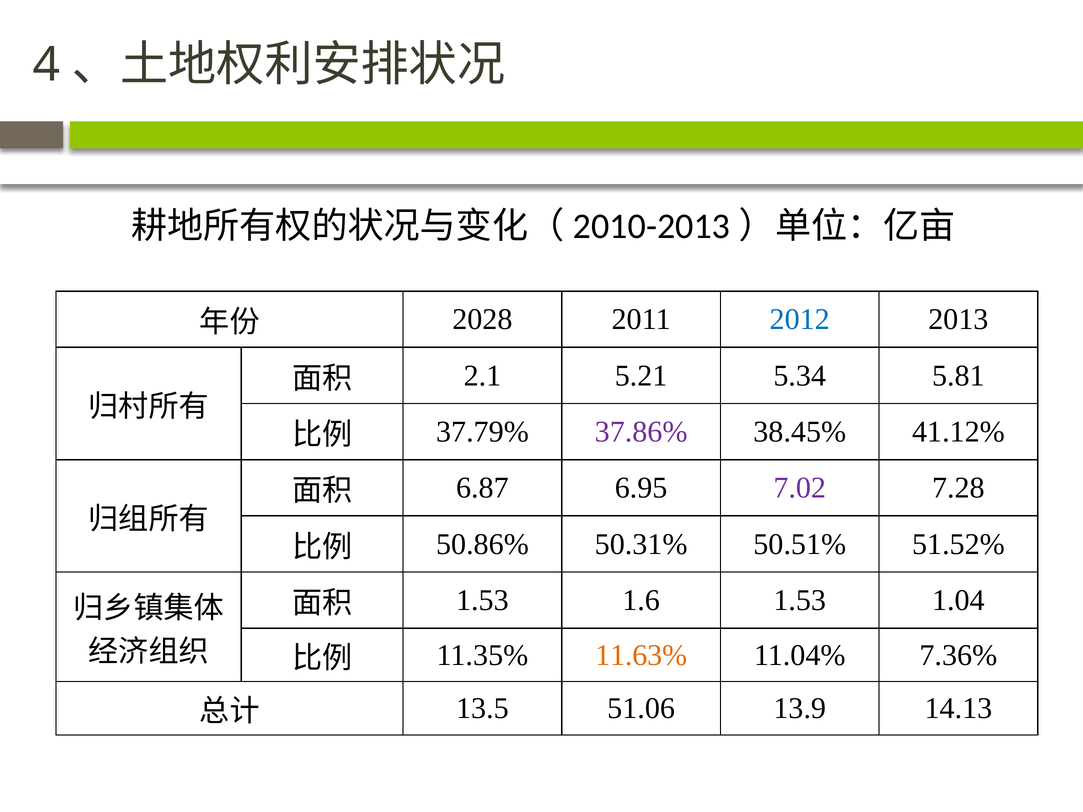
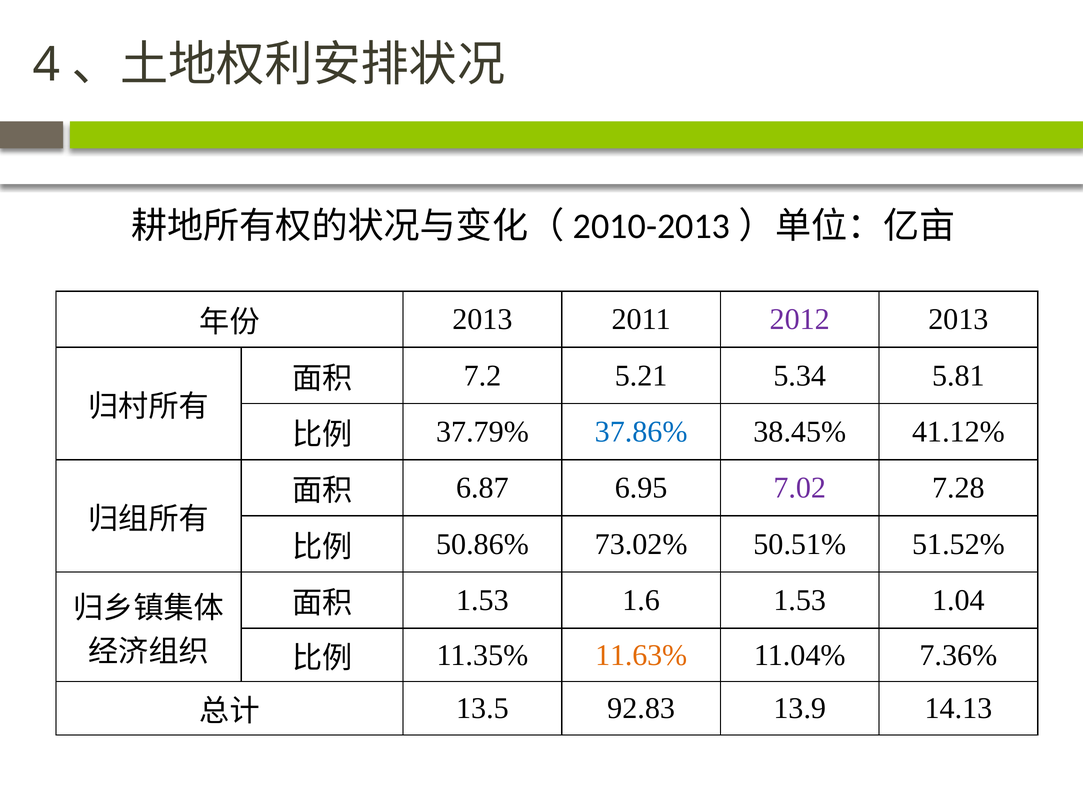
2028 at (482, 320): 2028 -> 2013
2012 colour: blue -> purple
2.1: 2.1 -> 7.2
37.86% colour: purple -> blue
50.31%: 50.31% -> 73.02%
51.06: 51.06 -> 92.83
